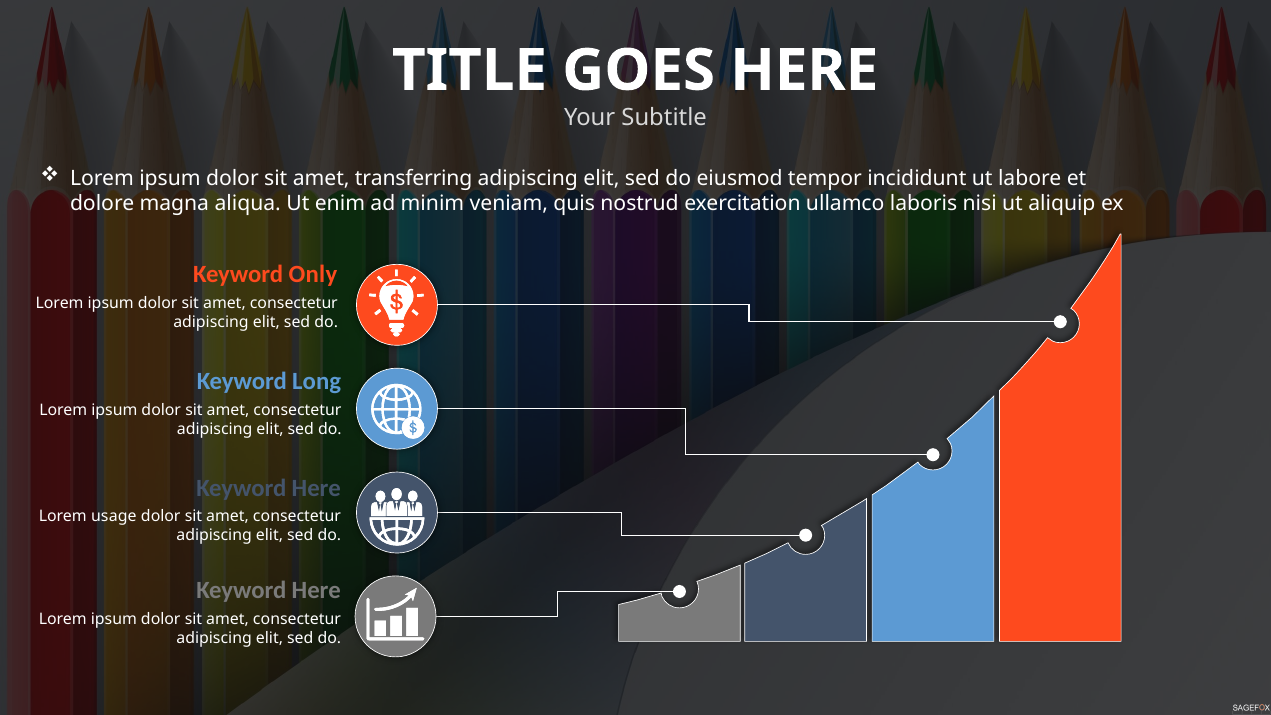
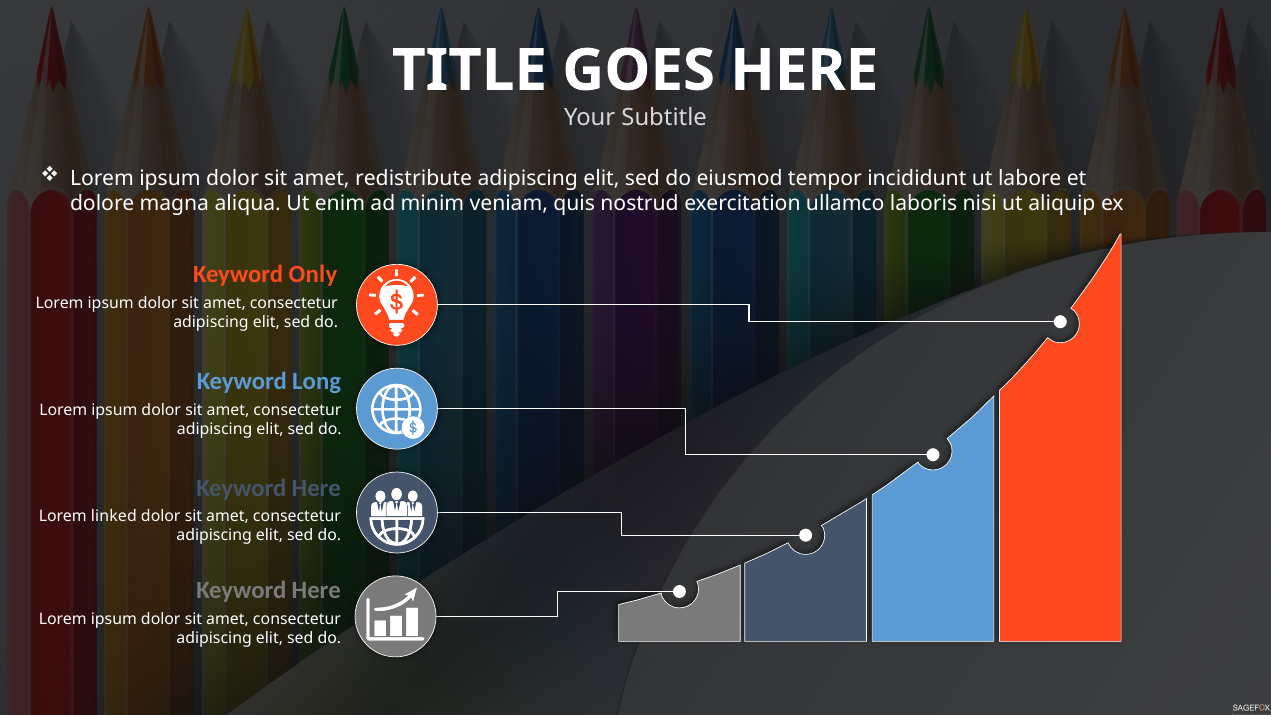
transferring: transferring -> redistribute
usage: usage -> linked
